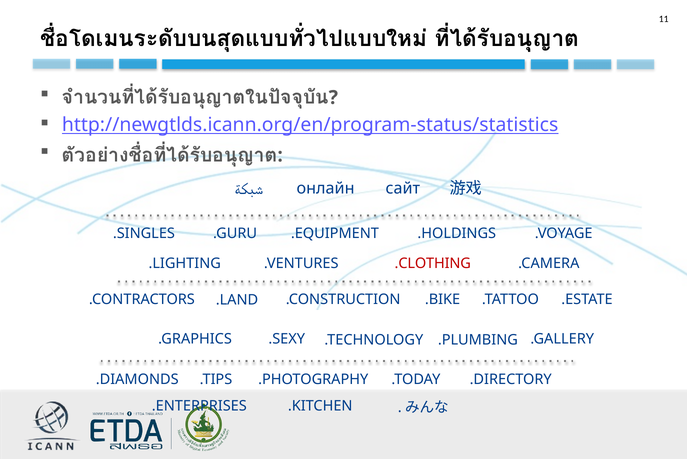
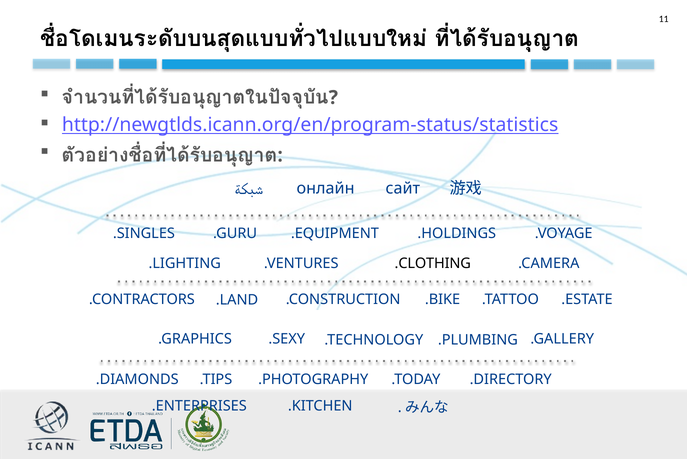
.CLOTHING colour: red -> black
